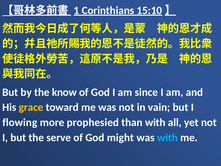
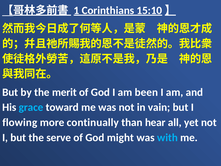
know: know -> merit
since: since -> been
grace colour: yellow -> light blue
prophesied: prophesied -> continually
than with: with -> hear
